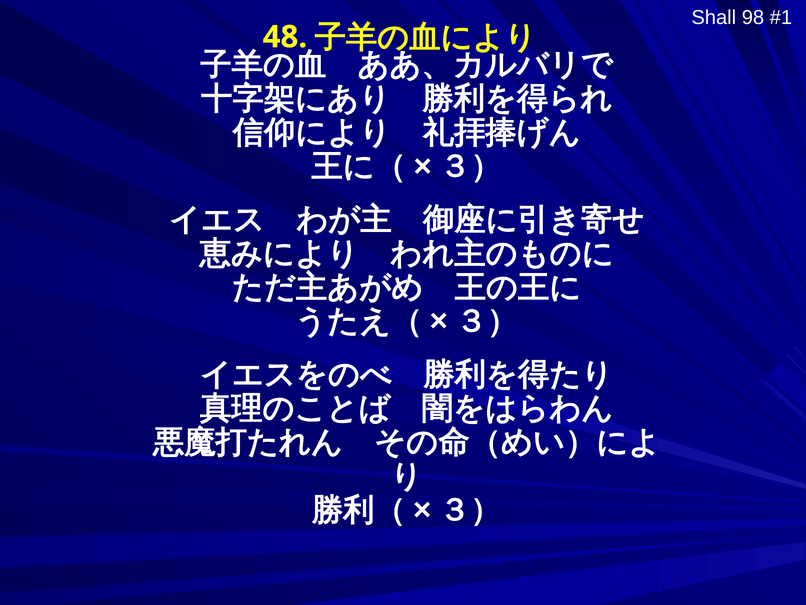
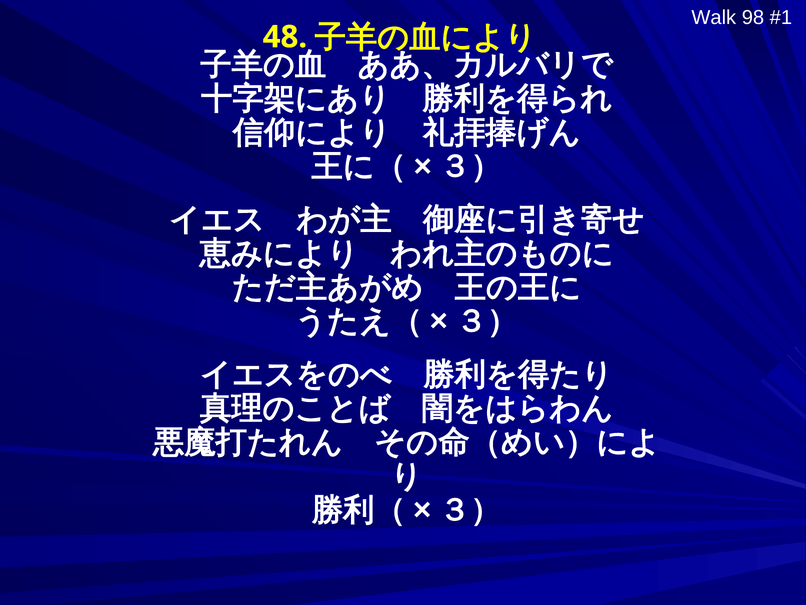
Shall: Shall -> Walk
